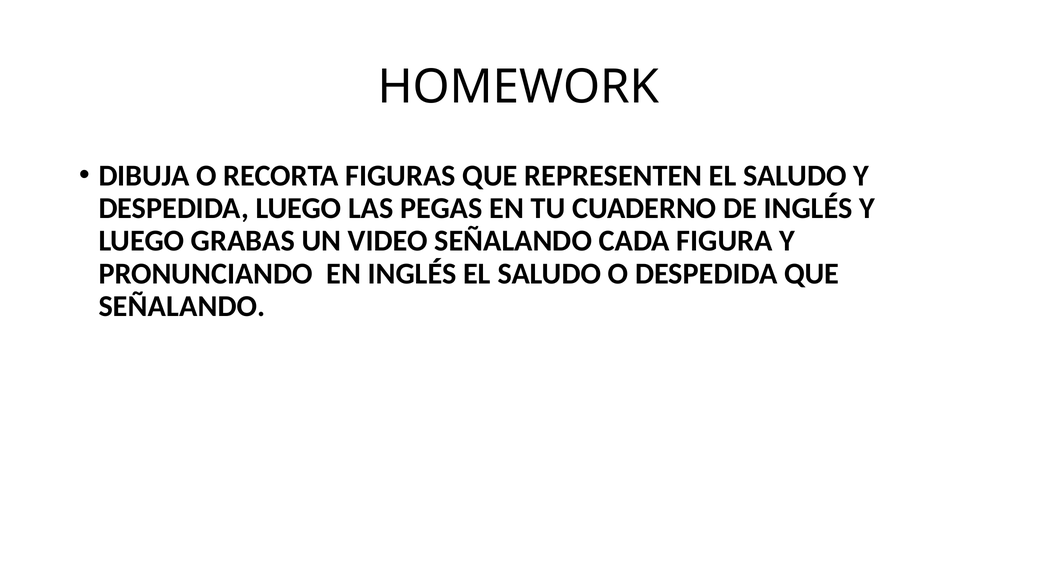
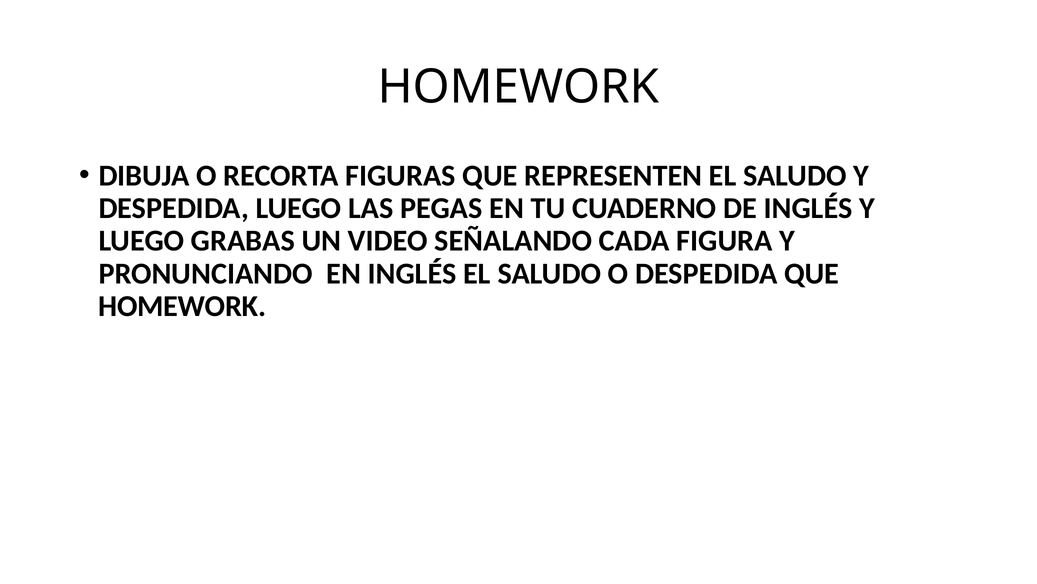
SEÑALANDO at (182, 306): SEÑALANDO -> HOMEWORK
